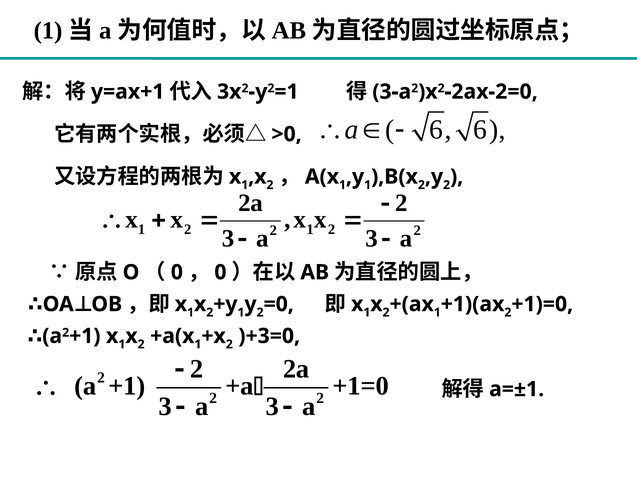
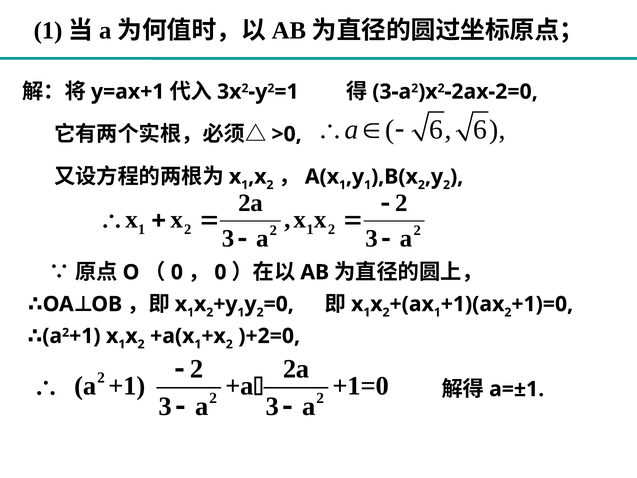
)+3=0: )+3=0 -> )+2=0
